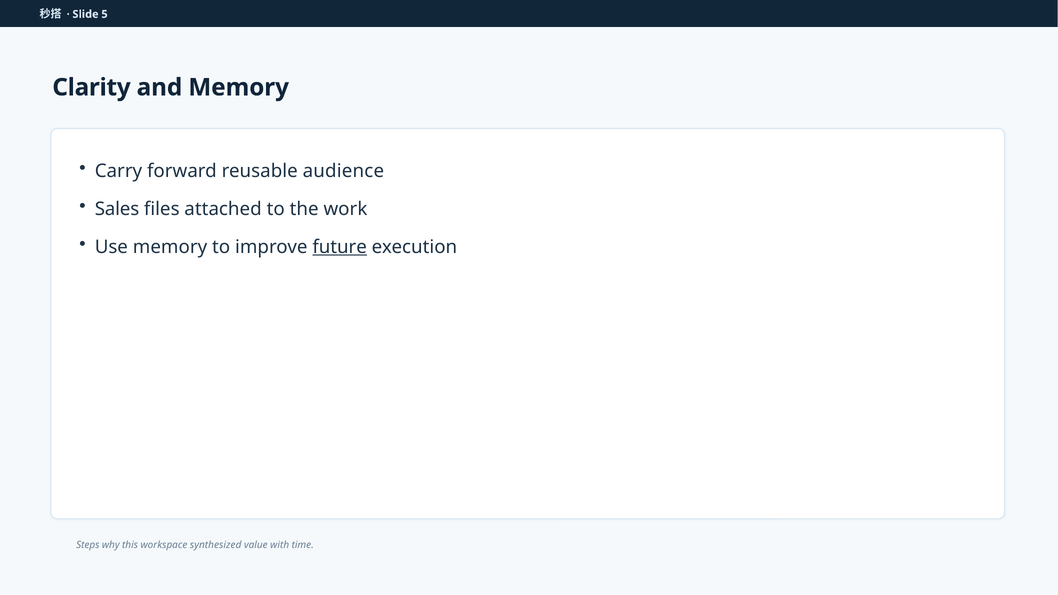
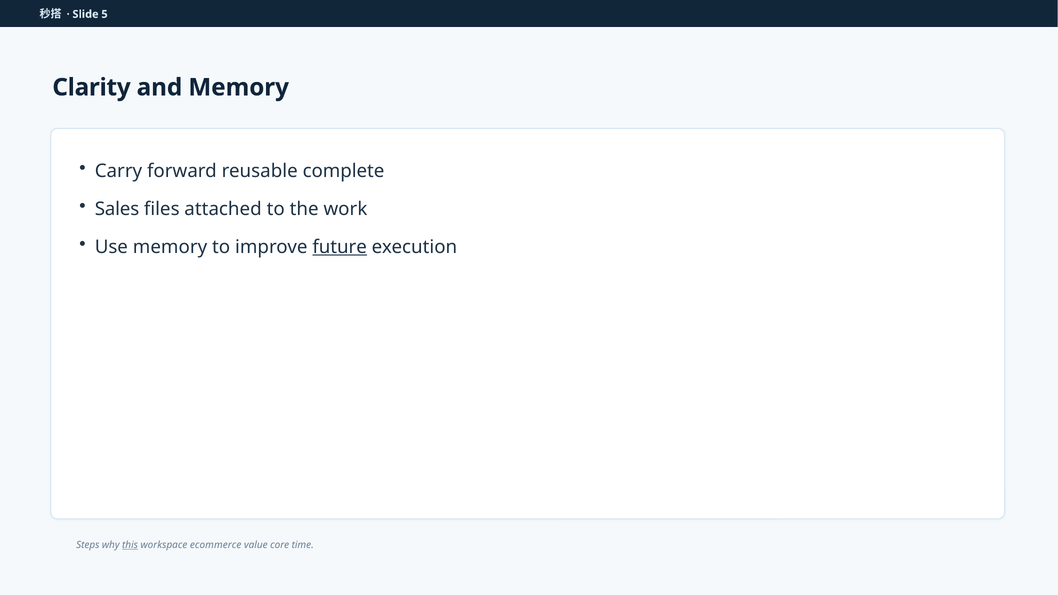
audience: audience -> complete
this underline: none -> present
synthesized: synthesized -> ecommerce
with: with -> core
